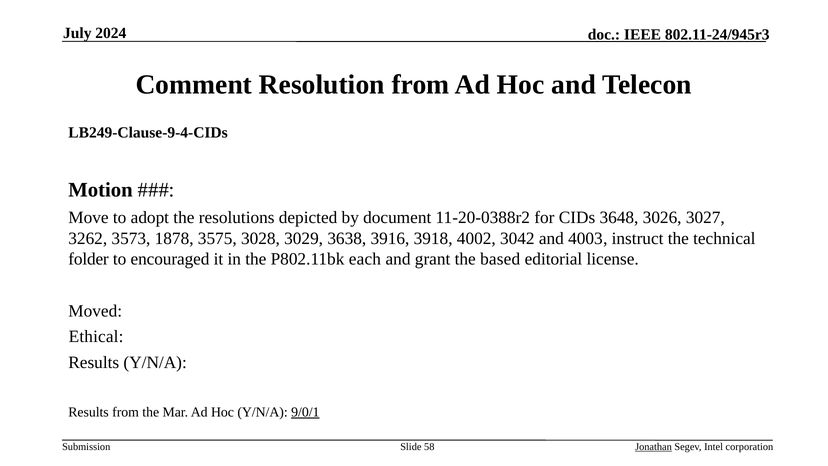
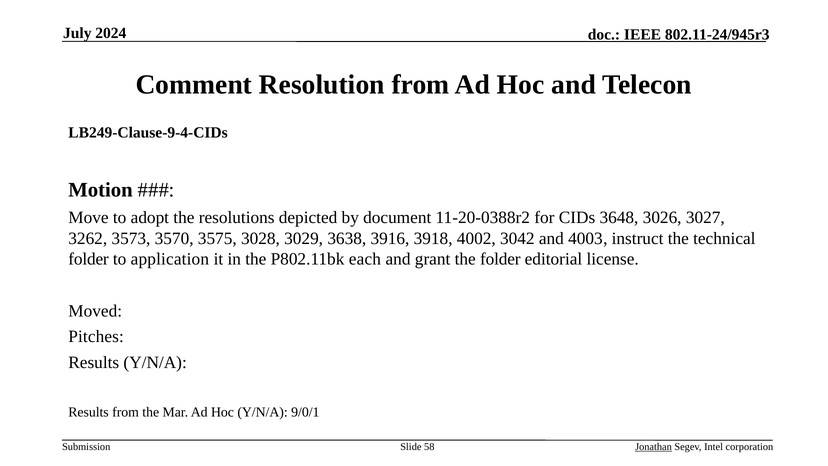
1878: 1878 -> 3570
encouraged: encouraged -> application
the based: based -> folder
Ethical: Ethical -> Pitches
9/0/1 underline: present -> none
